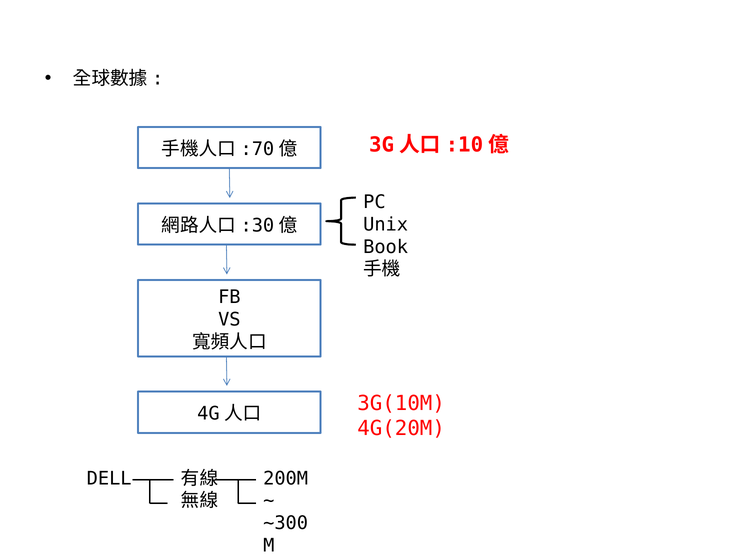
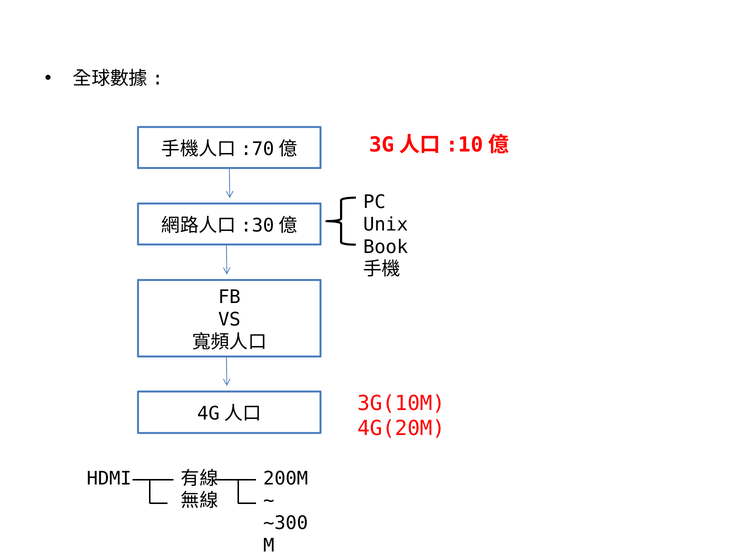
DELL: DELL -> HDMI
